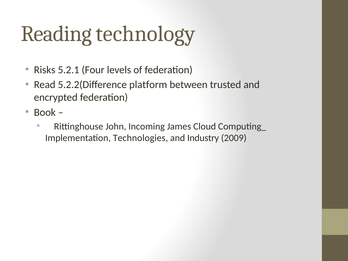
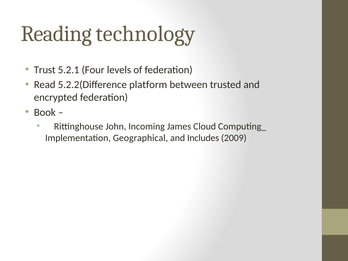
Risks: Risks -> Trust
Technologies: Technologies -> Geographical
Industry: Industry -> Includes
